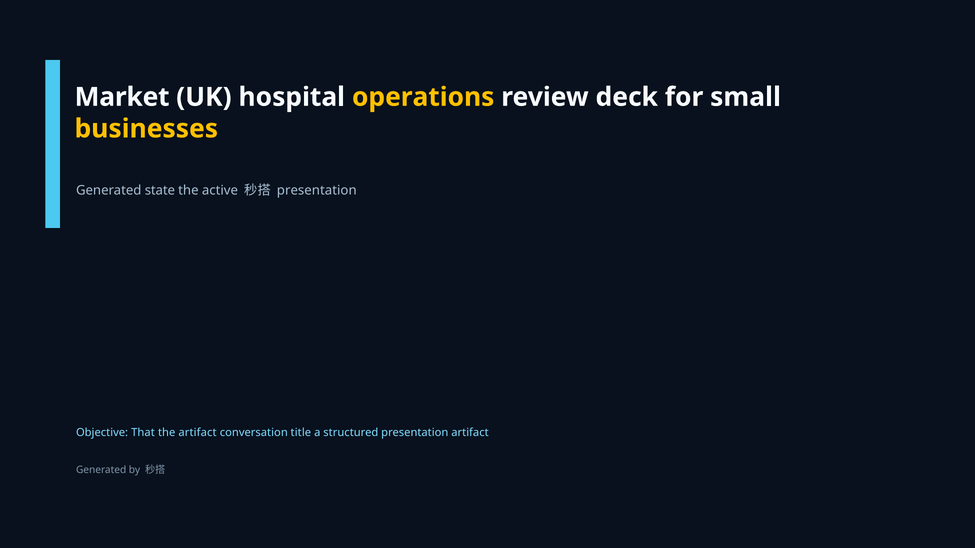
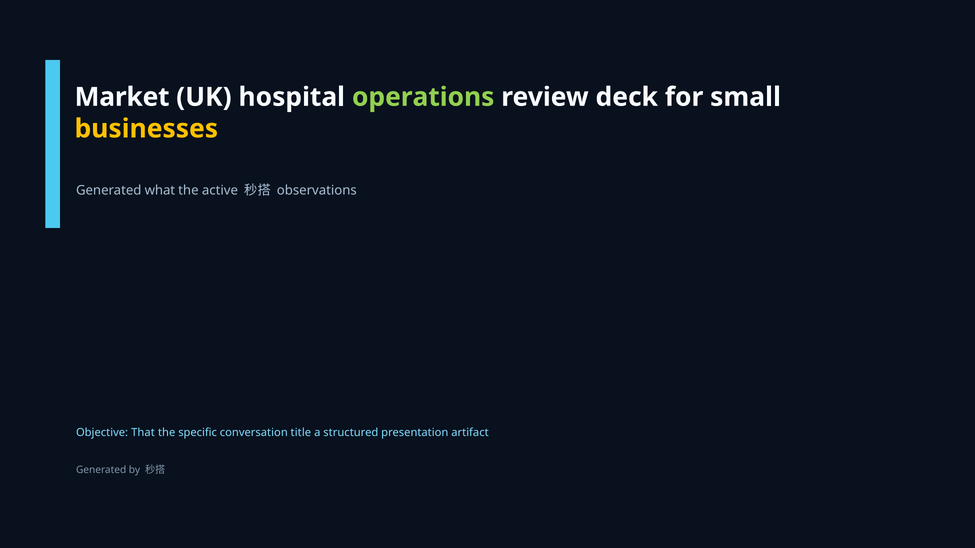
operations colour: yellow -> light green
state: state -> what
presentation at (317, 190): presentation -> observations
the artifact: artifact -> specific
